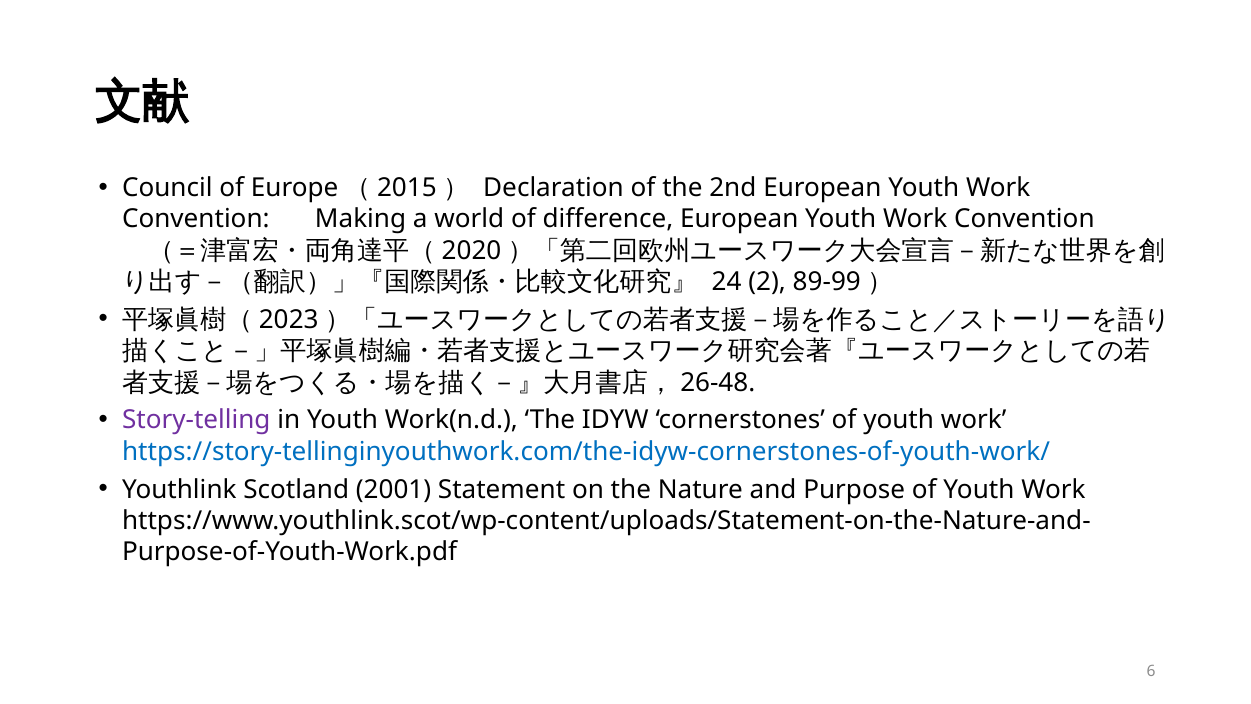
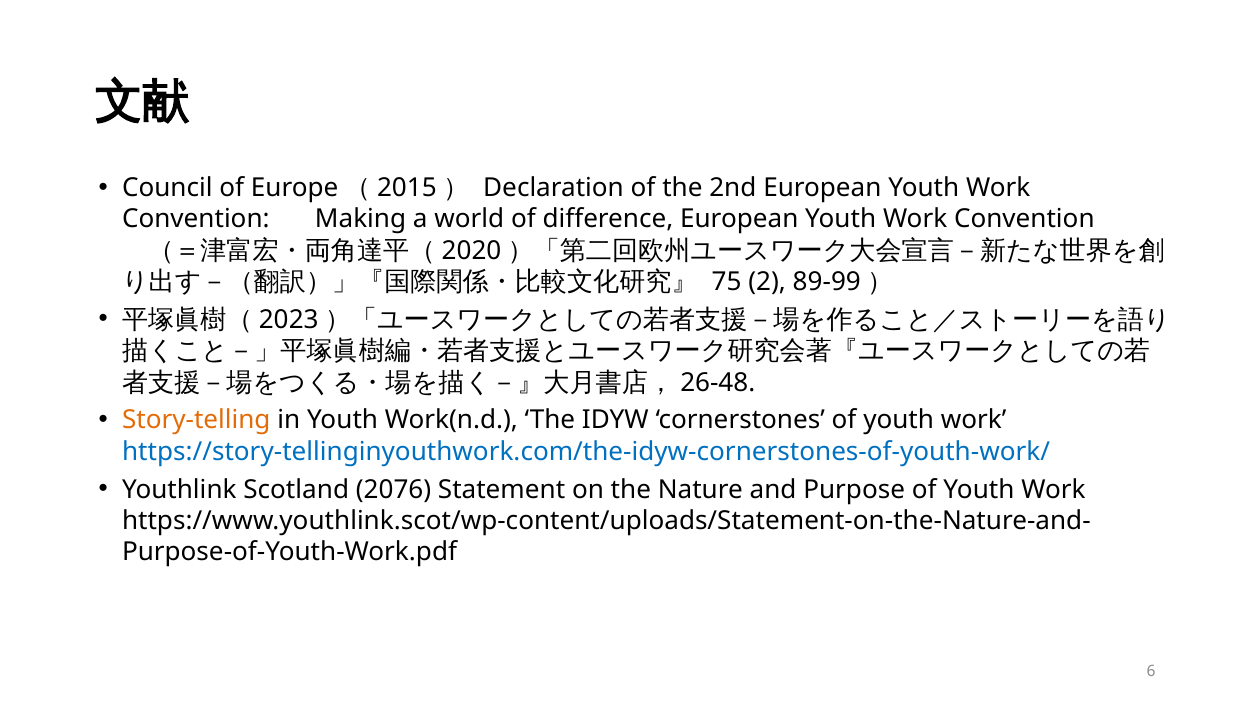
24: 24 -> 75
Story-telling colour: purple -> orange
2001: 2001 -> 2076
